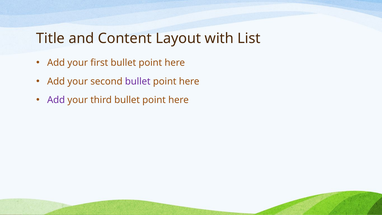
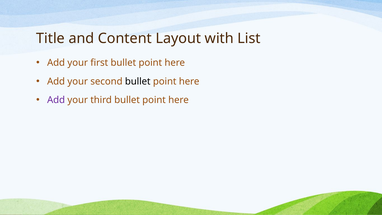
bullet at (138, 81) colour: purple -> black
